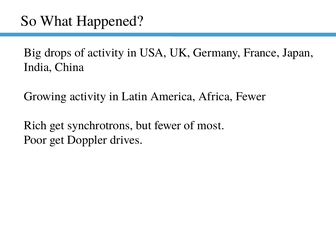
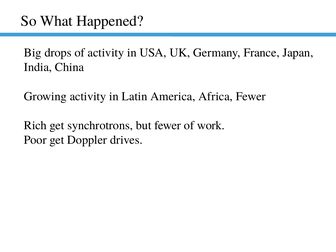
most: most -> work
